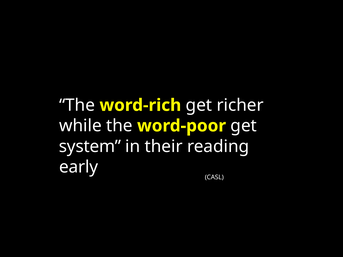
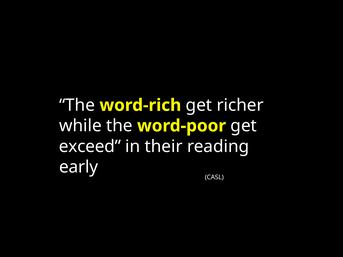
system: system -> exceed
